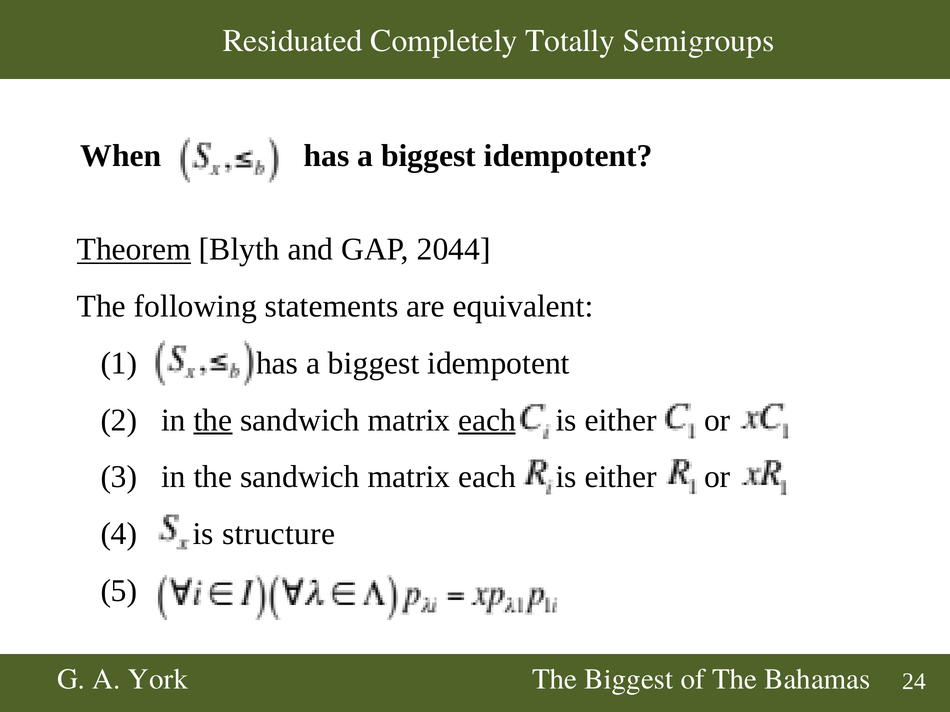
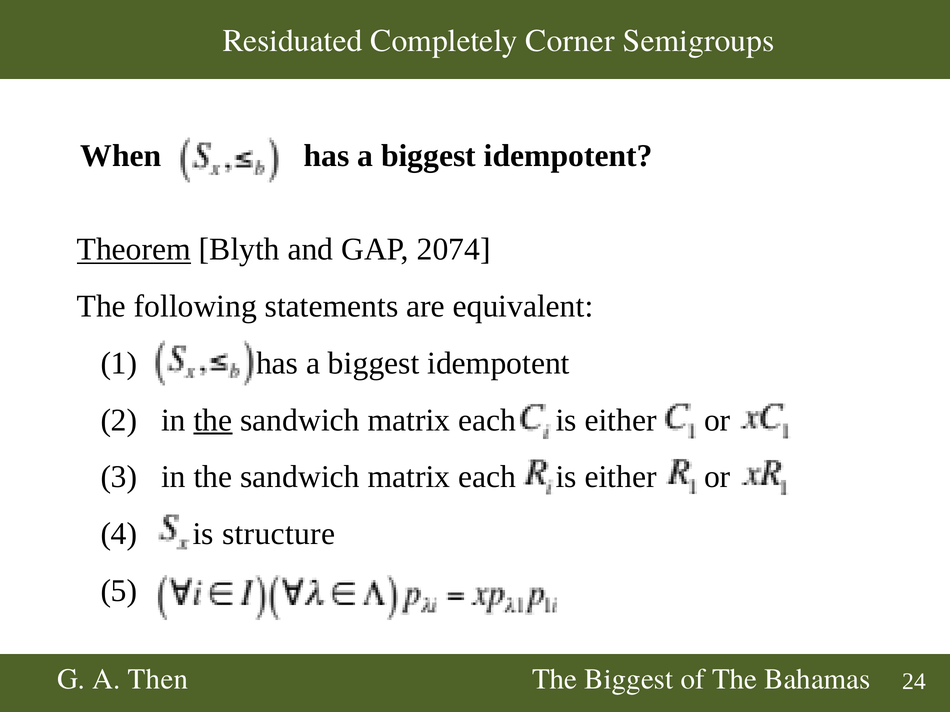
Totally: Totally -> Corner
2044: 2044 -> 2074
each at (487, 420) underline: present -> none
York: York -> Then
